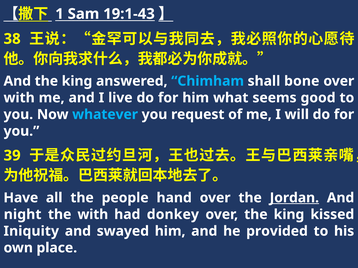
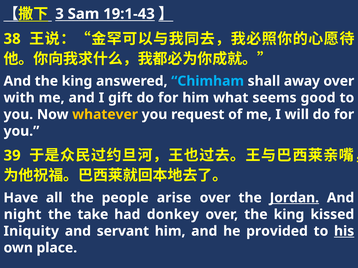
1: 1 -> 3
bone: bone -> away
live: live -> gift
whatever colour: light blue -> yellow
hand: hand -> arise
the with: with -> take
swayed: swayed -> servant
his underline: none -> present
